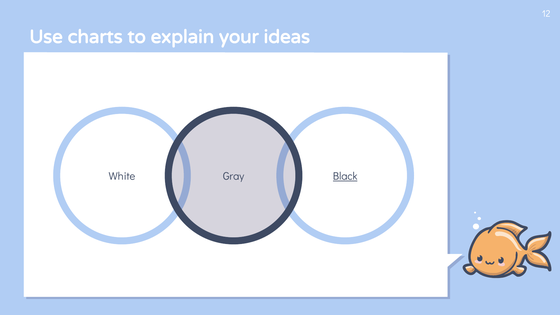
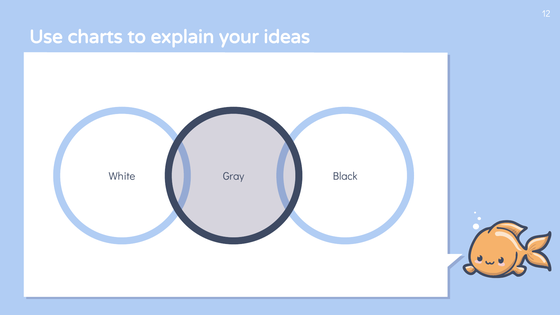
Black underline: present -> none
